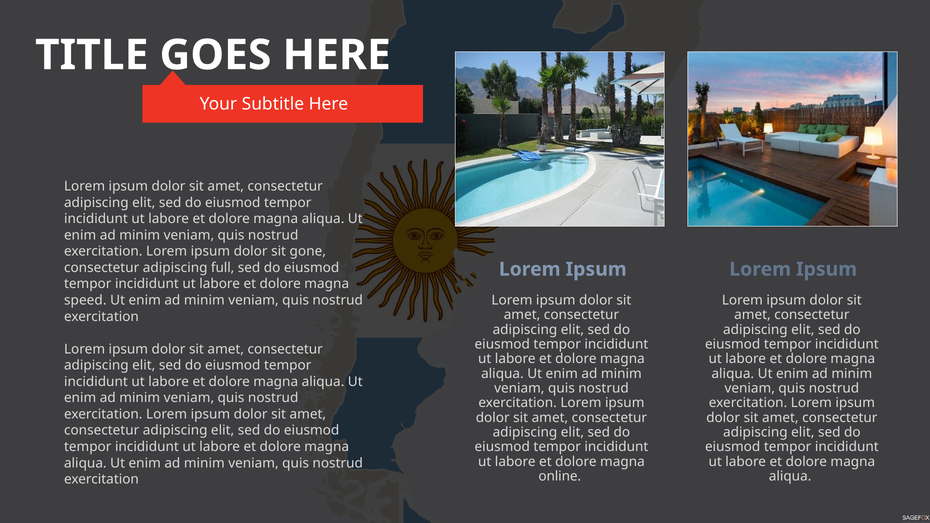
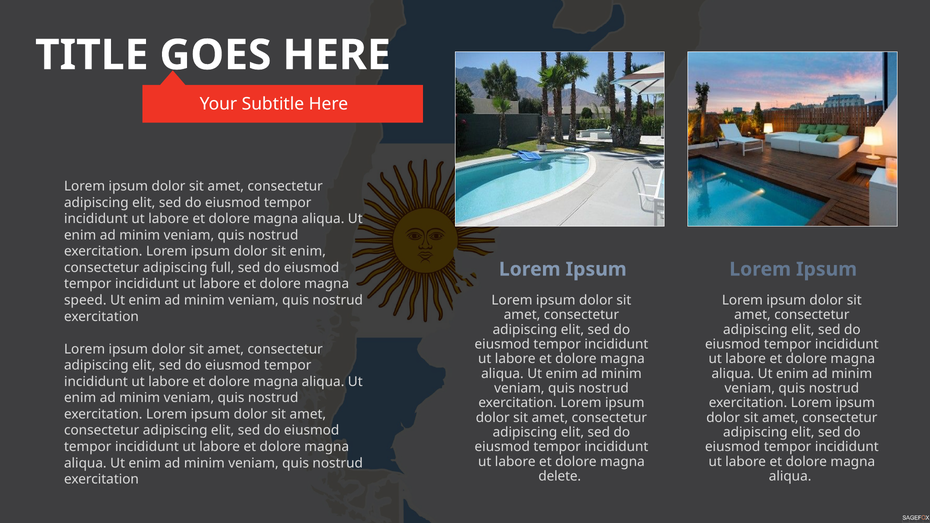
sit gone: gone -> enim
online: online -> delete
